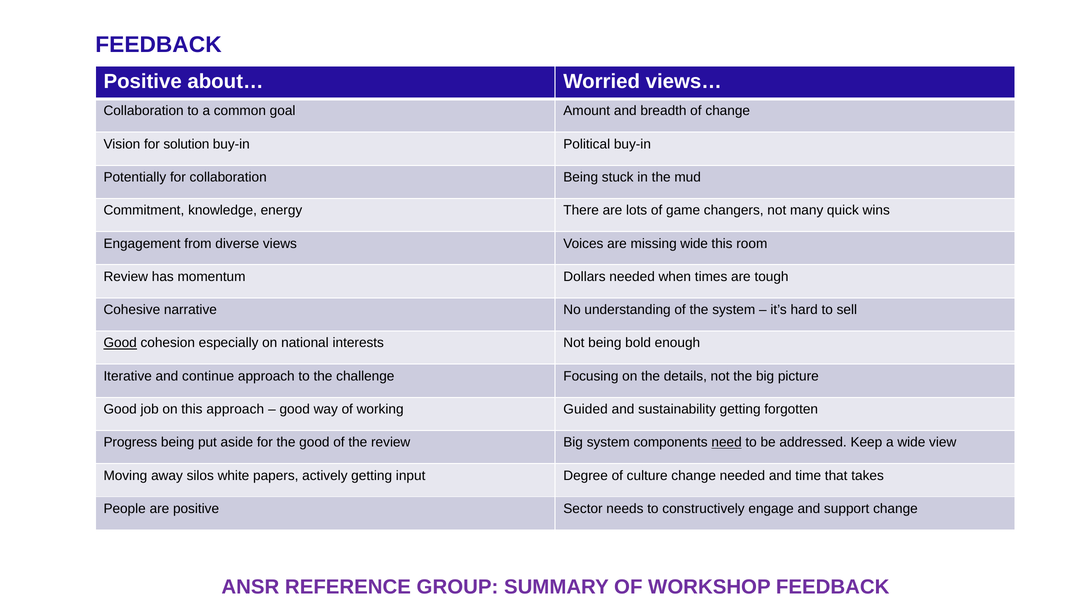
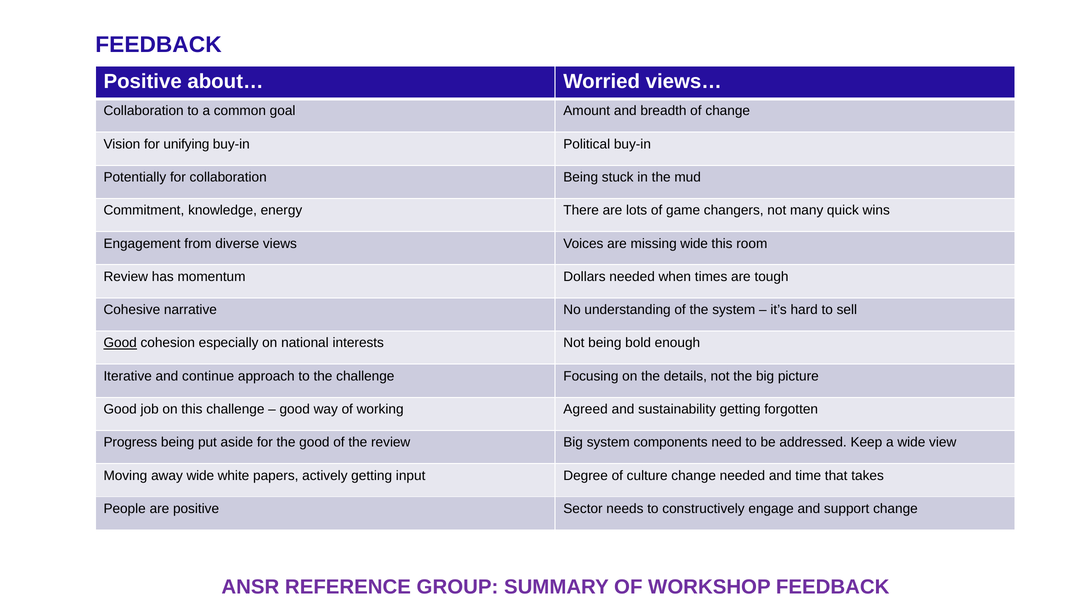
solution: solution -> unifying
this approach: approach -> challenge
Guided: Guided -> Agreed
need underline: present -> none
away silos: silos -> wide
